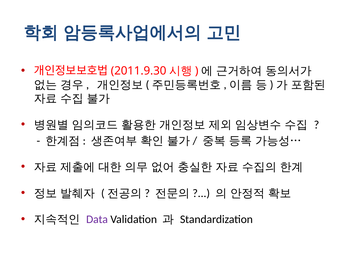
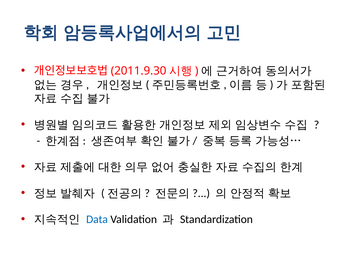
Data colour: purple -> blue
